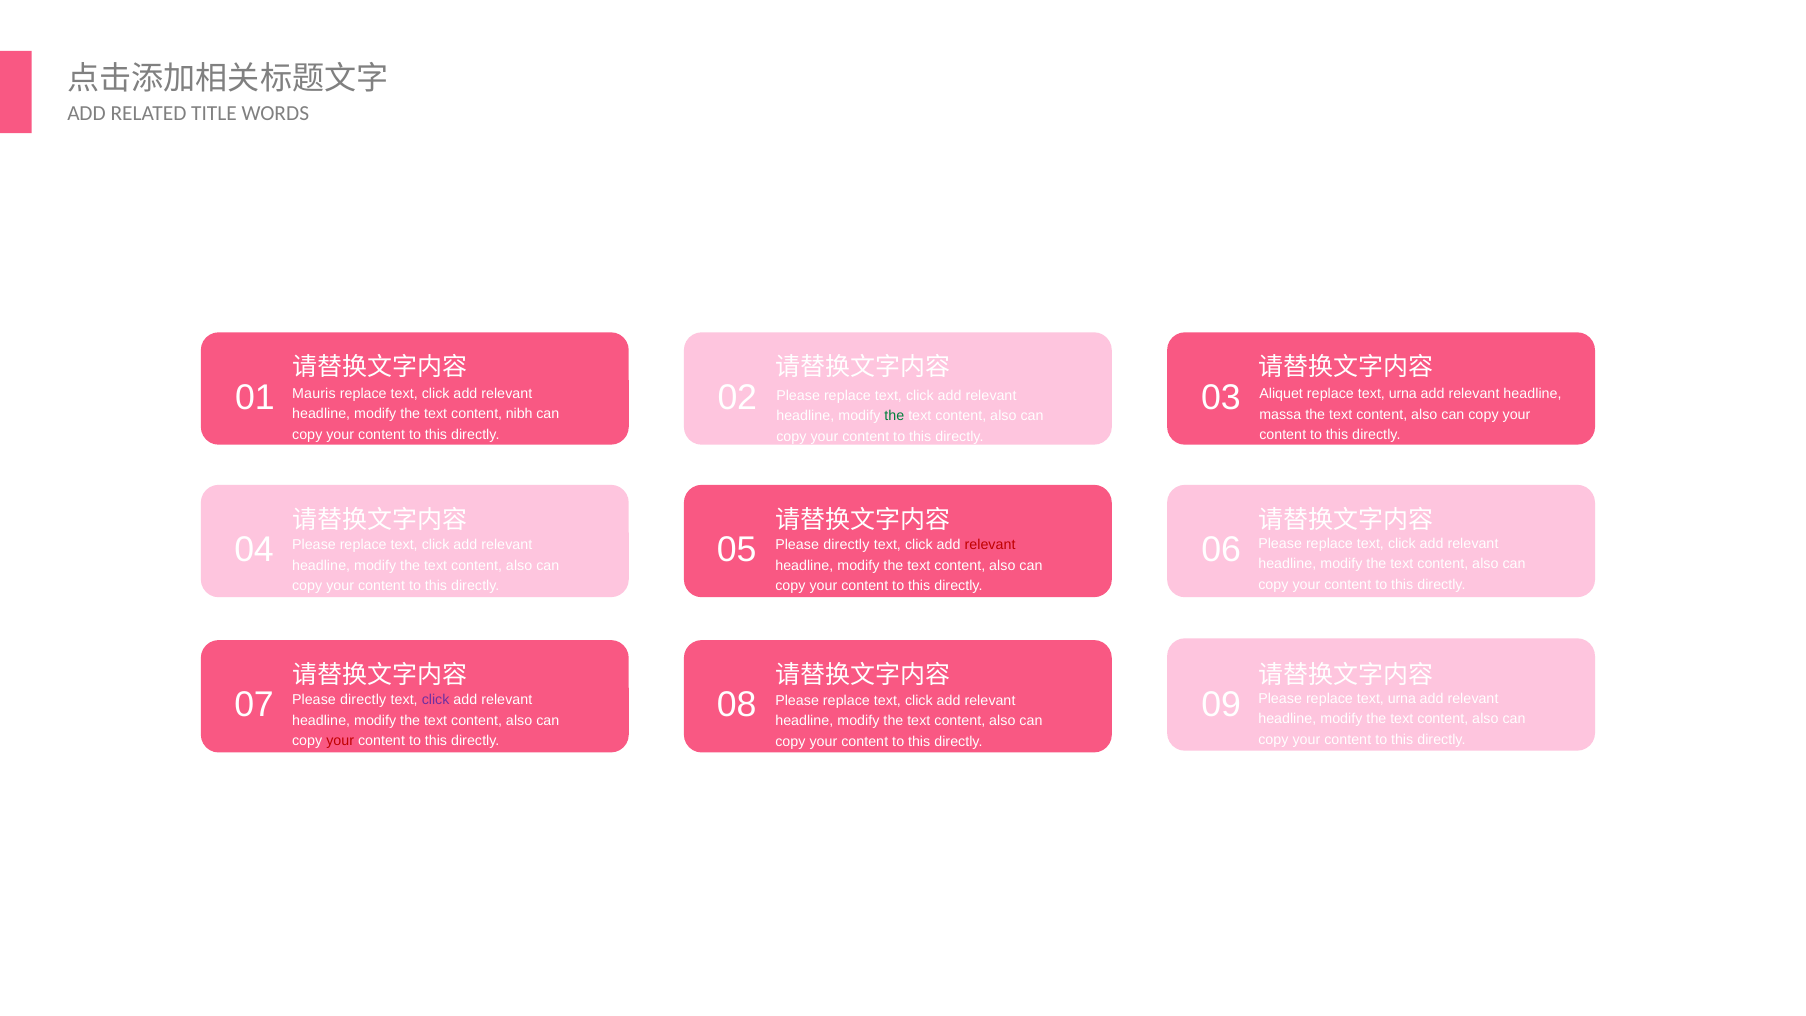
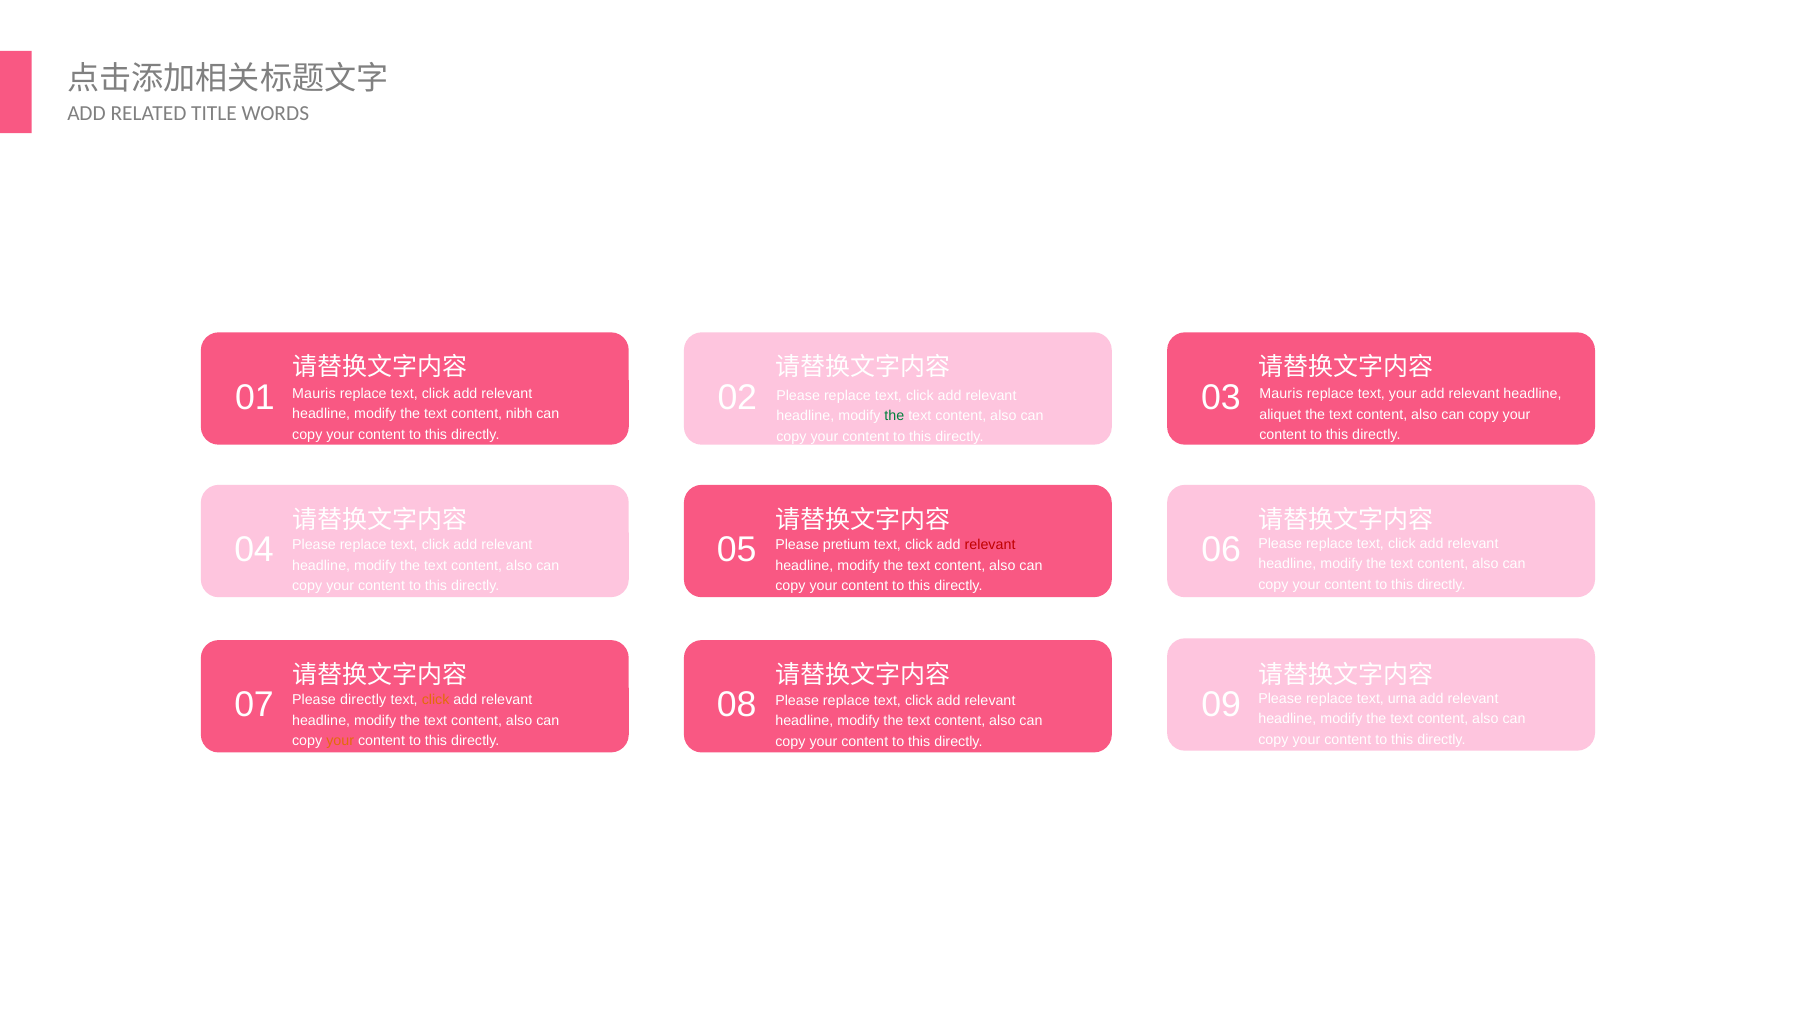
Aliquet at (1281, 394): Aliquet -> Mauris
urna at (1403, 394): urna -> your
massa: massa -> aliquet
directly at (846, 545): directly -> pretium
click at (436, 700) colour: purple -> orange
your at (340, 741) colour: red -> orange
